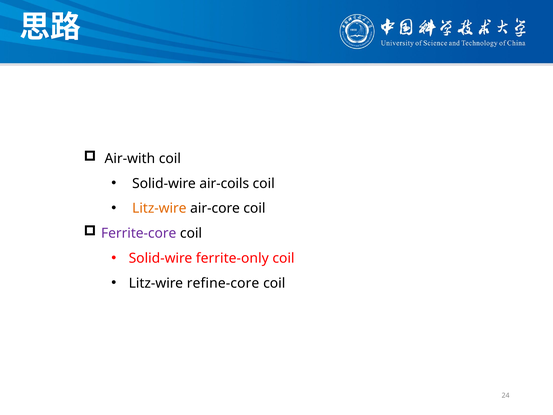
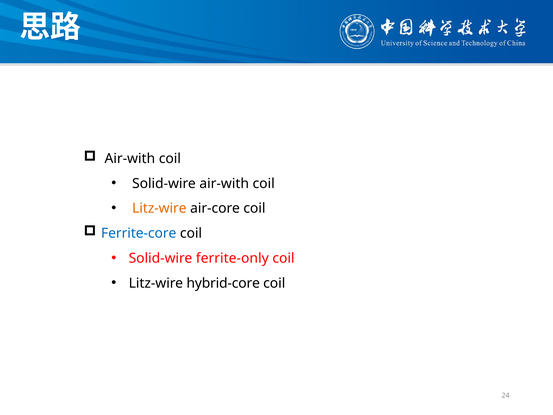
Solid-wire air-coils: air-coils -> air-with
Ferrite-core colour: purple -> blue
refine-core: refine-core -> hybrid-core
